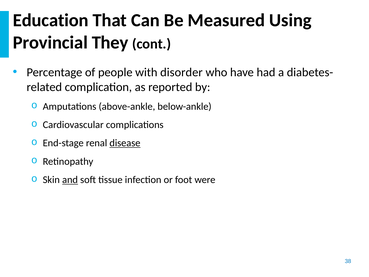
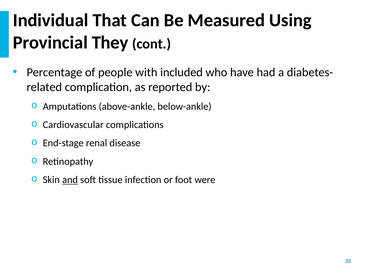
Education: Education -> Individual
disorder: disorder -> included
disease underline: present -> none
